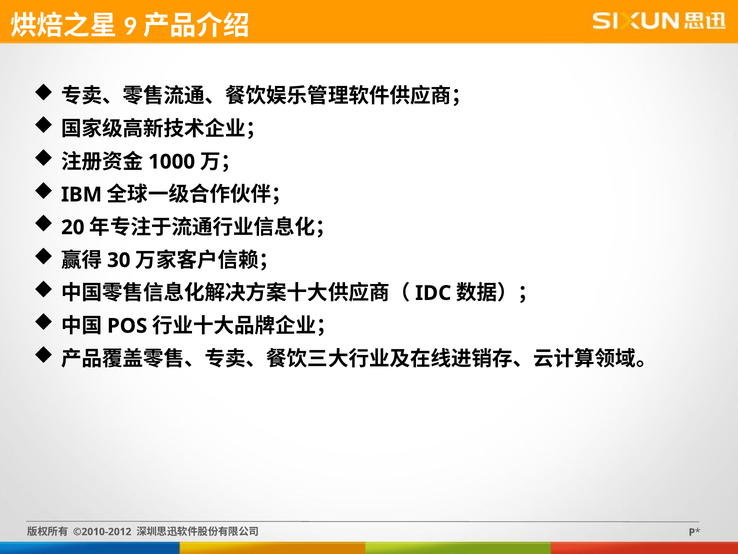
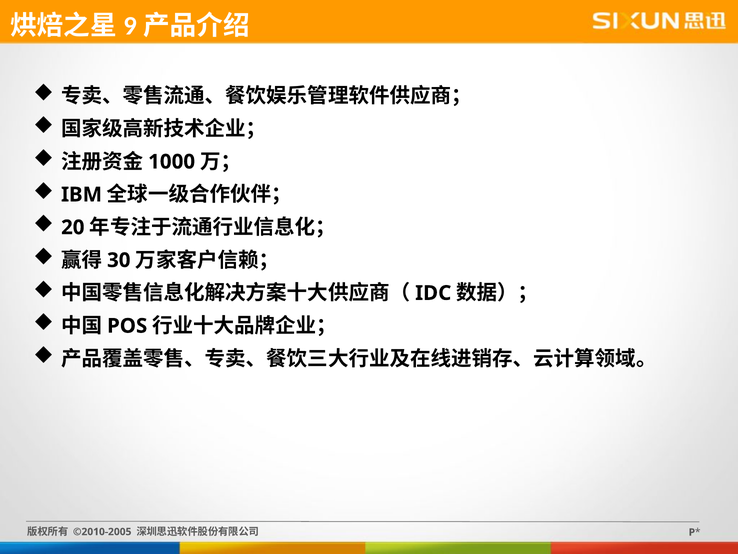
©2010-2012: ©2010-2012 -> ©2010-2005
